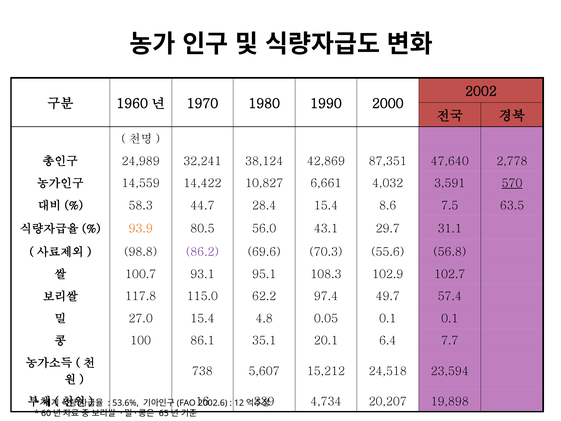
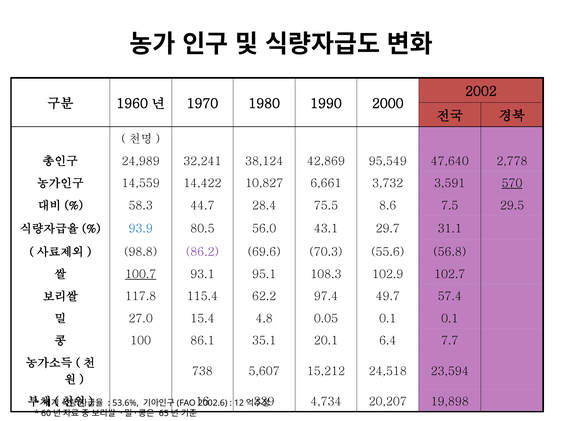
87,351: 87,351 -> 95,549
4,032: 4,032 -> 3,732
28.4 15.4: 15.4 -> 75.5
63.5: 63.5 -> 29.5
93.9 colour: orange -> blue
100.7 underline: none -> present
115.0: 115.0 -> 115.4
